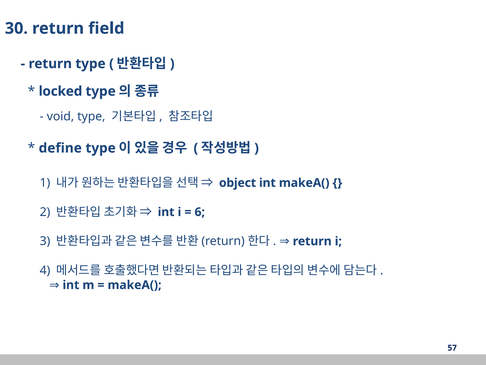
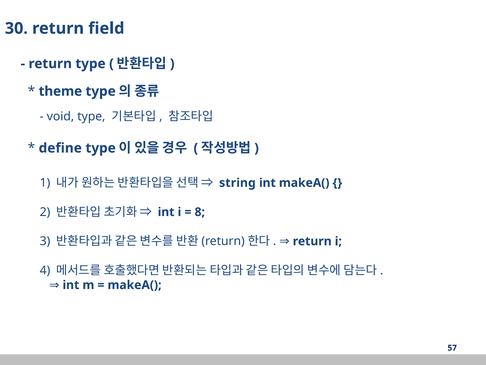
locked: locked -> theme
object: object -> string
6: 6 -> 8
